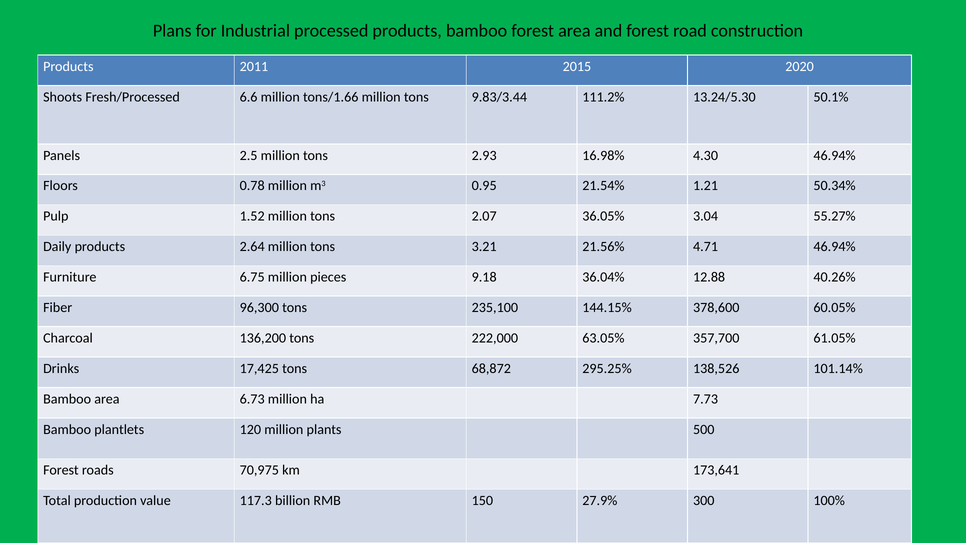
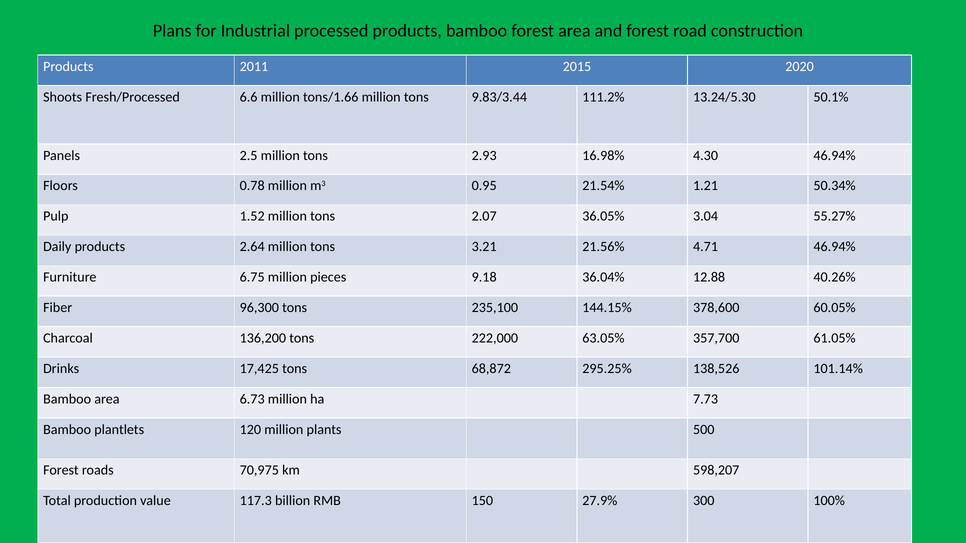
173,641: 173,641 -> 598,207
